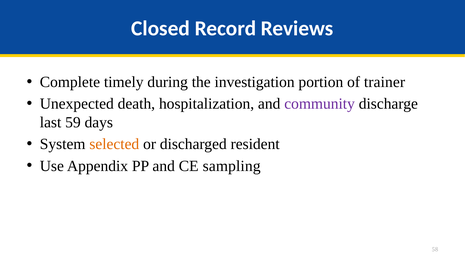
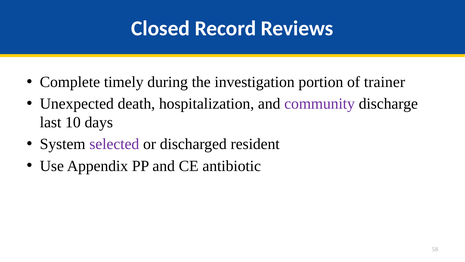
59: 59 -> 10
selected colour: orange -> purple
sampling: sampling -> antibiotic
